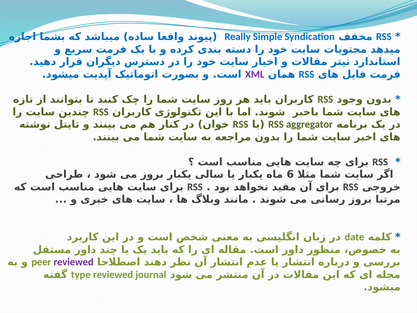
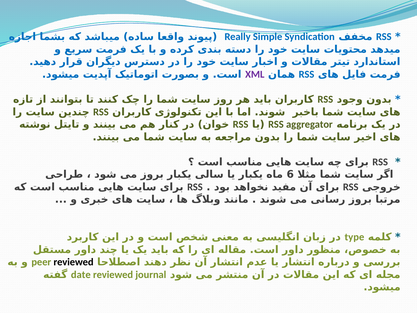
date: date -> type
reviewed at (74, 262) colour: purple -> black
type: type -> date
